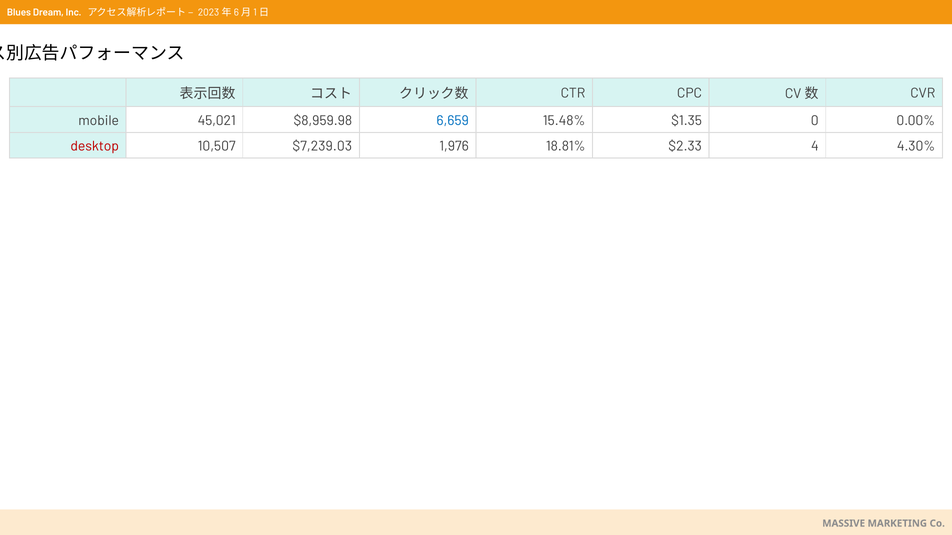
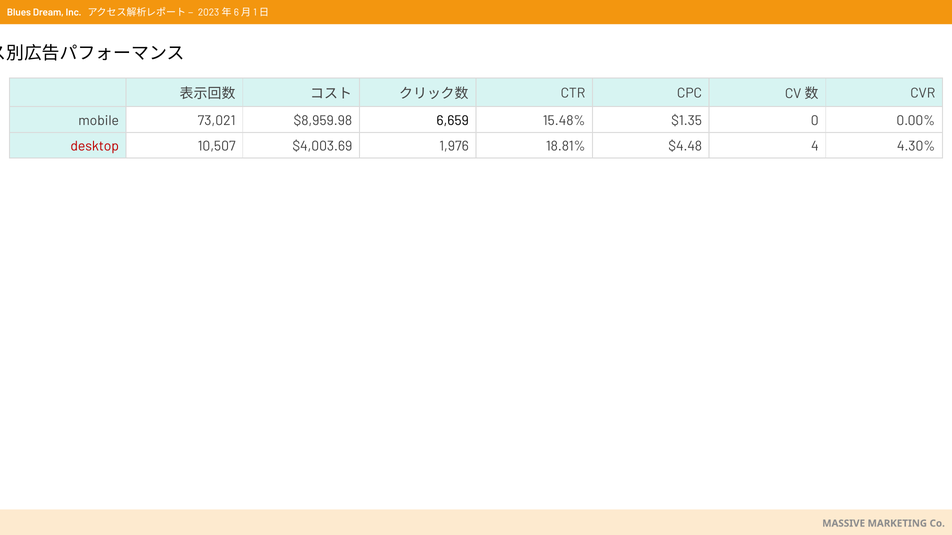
45,021: 45,021 -> 73,021
6,659 colour: blue -> black
$7,239.03: $7,239.03 -> $4,003.69
$2.33: $2.33 -> $4.48
